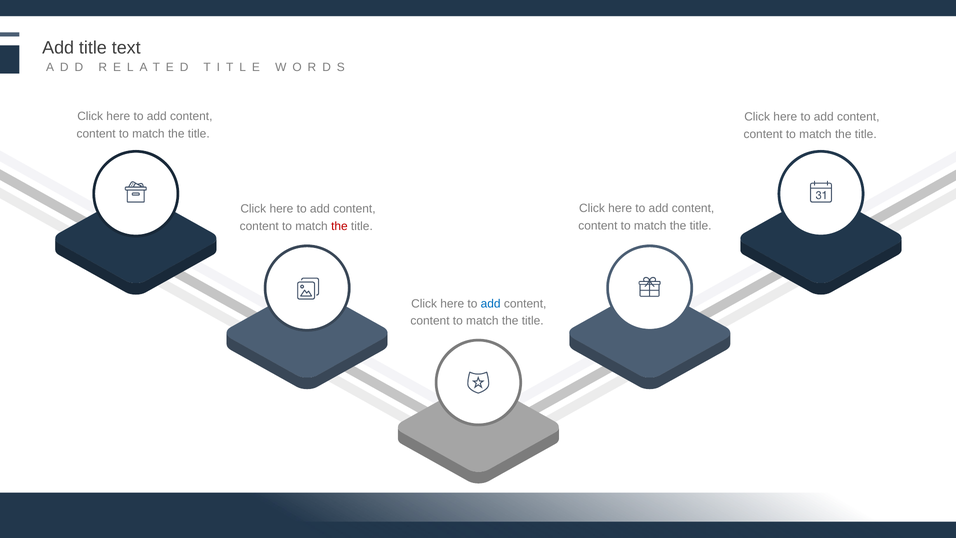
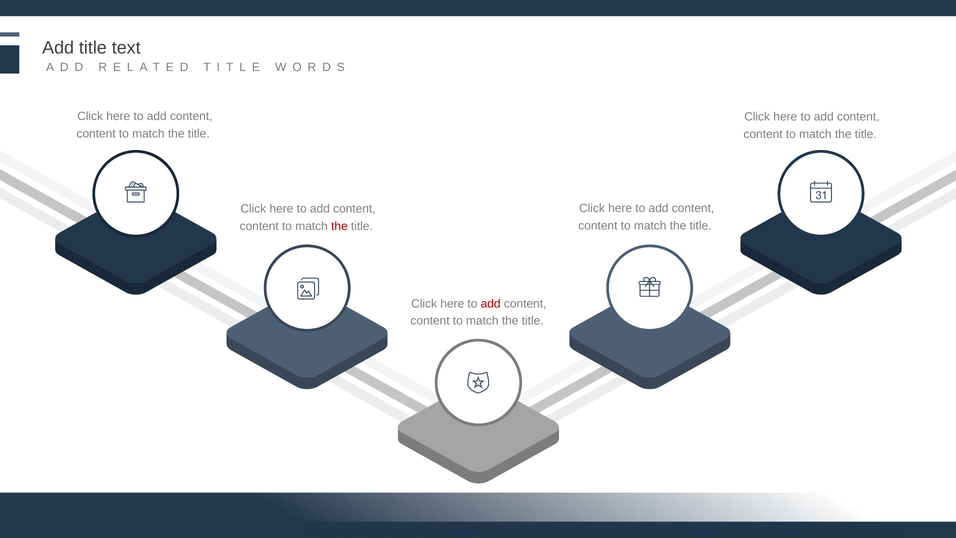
add at (491, 304) colour: blue -> red
